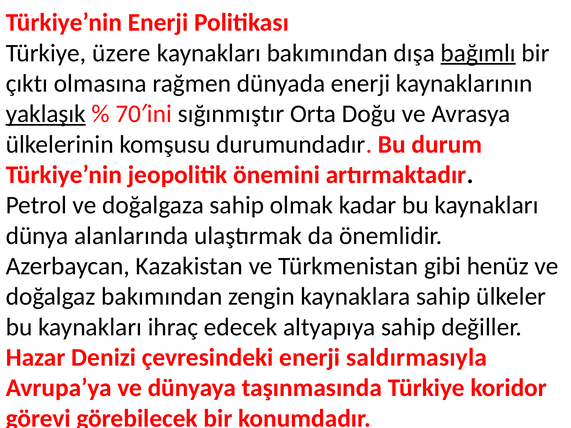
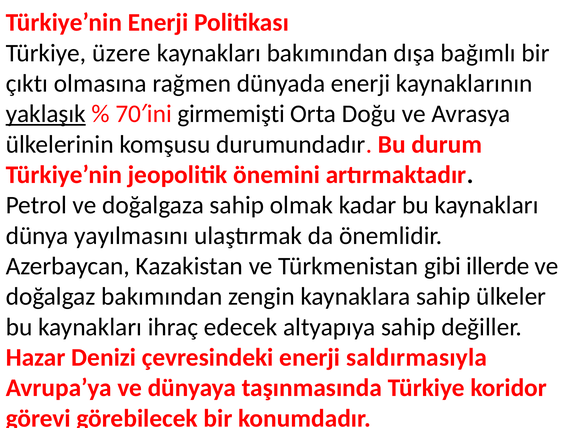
bağımlı underline: present -> none
sığınmıştır: sığınmıştır -> girmemişti
alanlarında: alanlarında -> yayılmasını
henüz: henüz -> illerde
